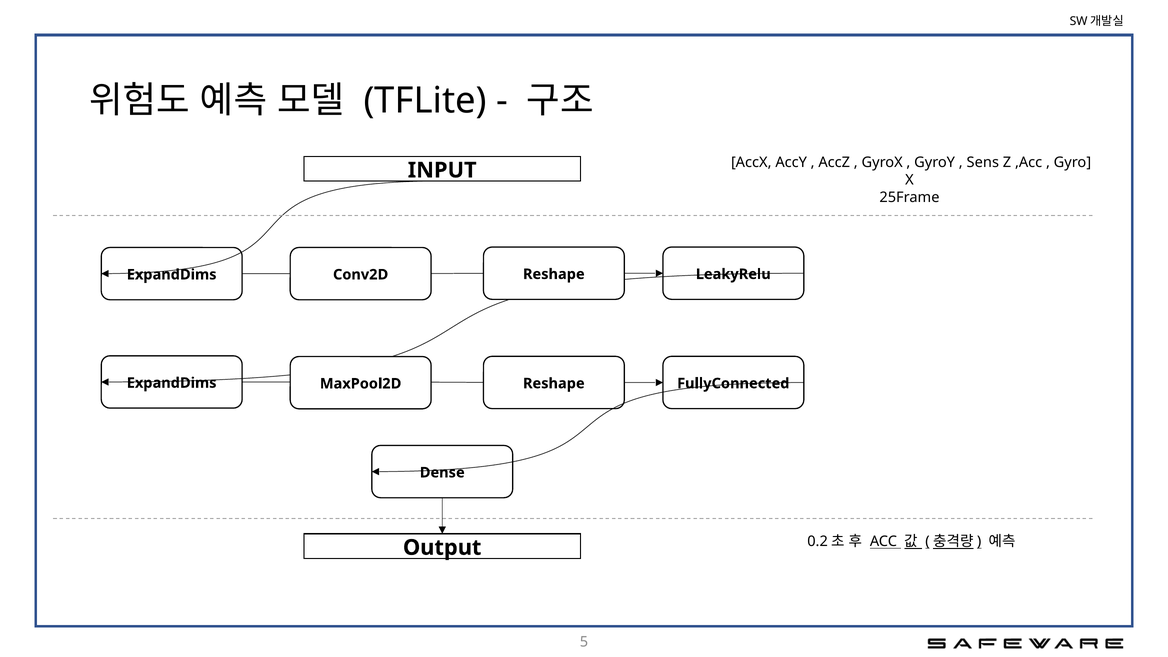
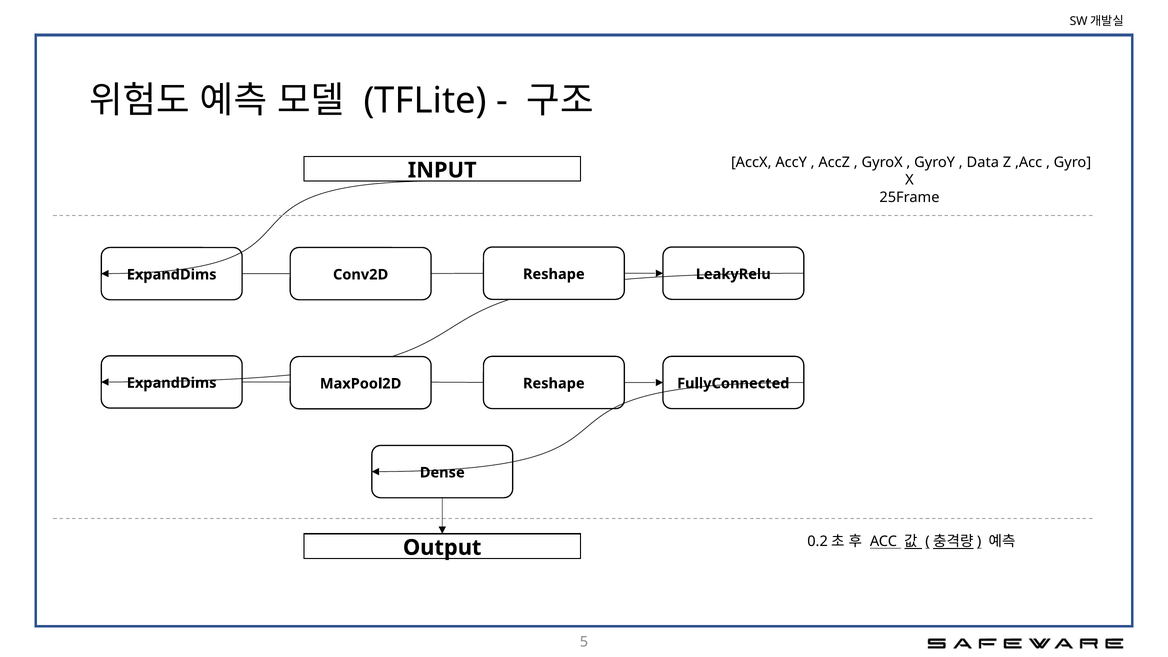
Sens: Sens -> Data
